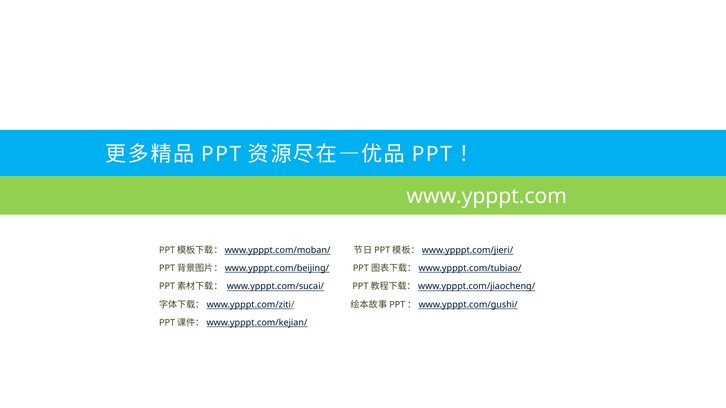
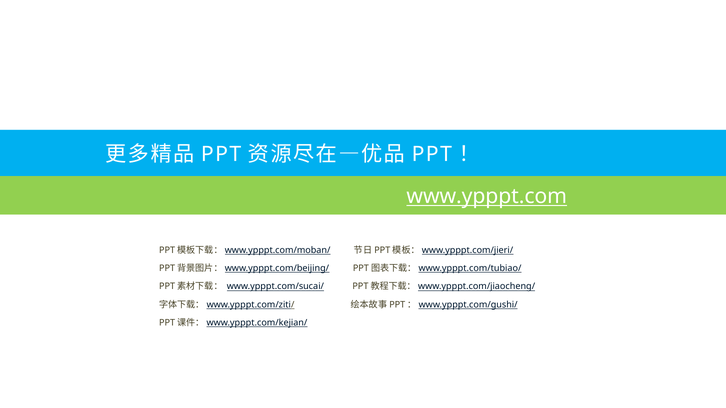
www.ypppt.com underline: none -> present
